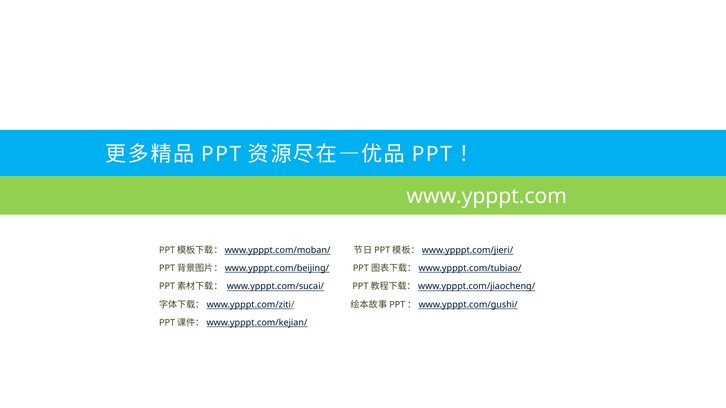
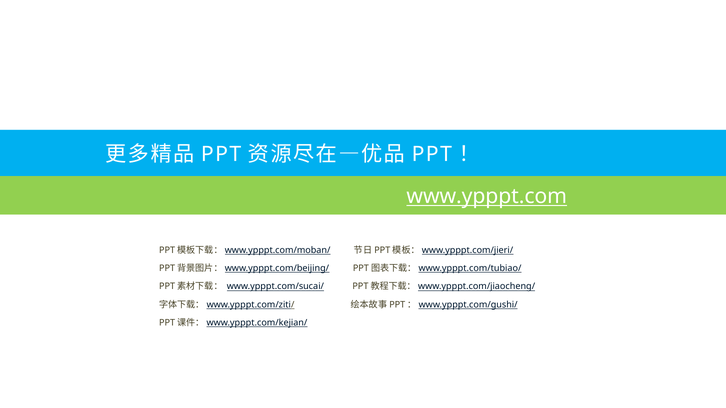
www.ypppt.com underline: none -> present
